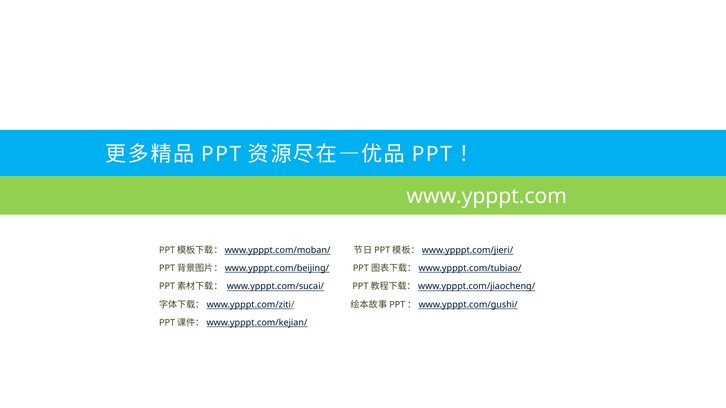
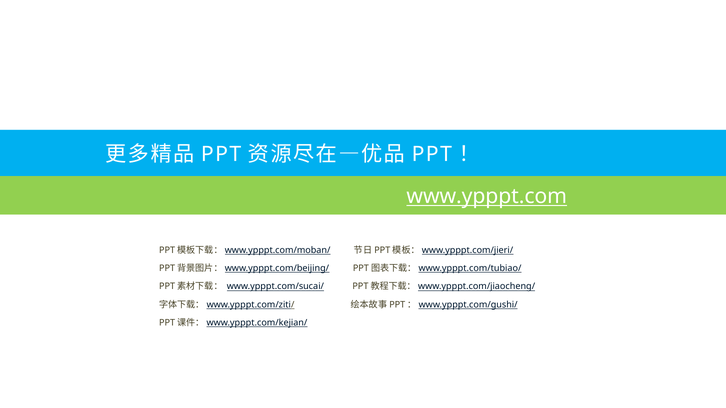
www.ypppt.com underline: none -> present
